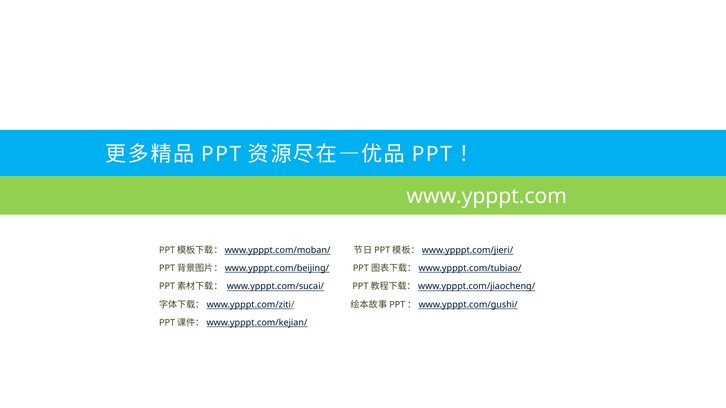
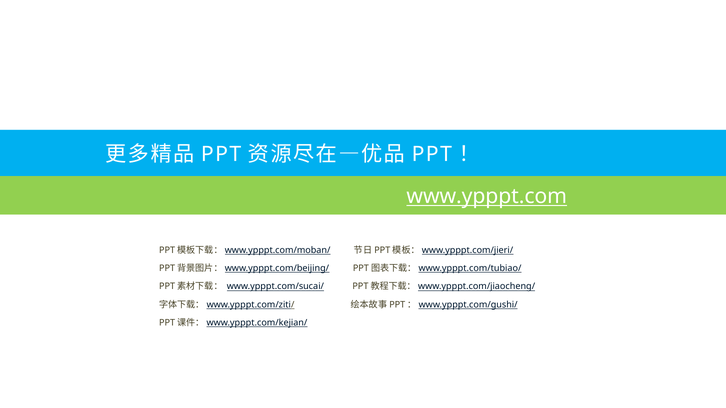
www.ypppt.com underline: none -> present
